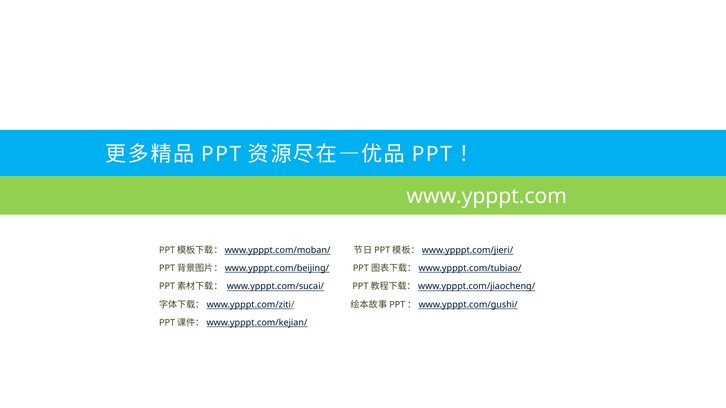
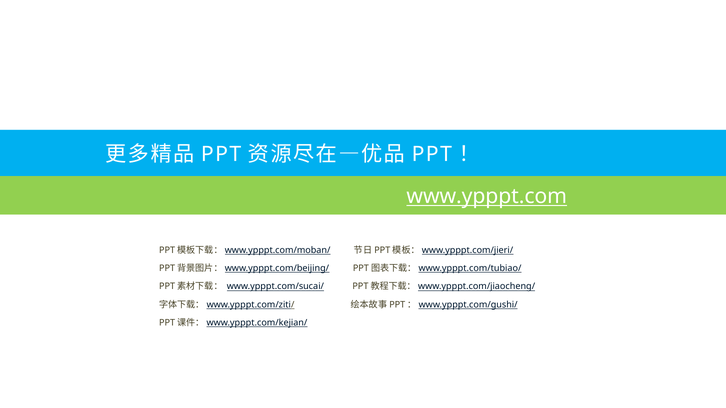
www.ypppt.com underline: none -> present
